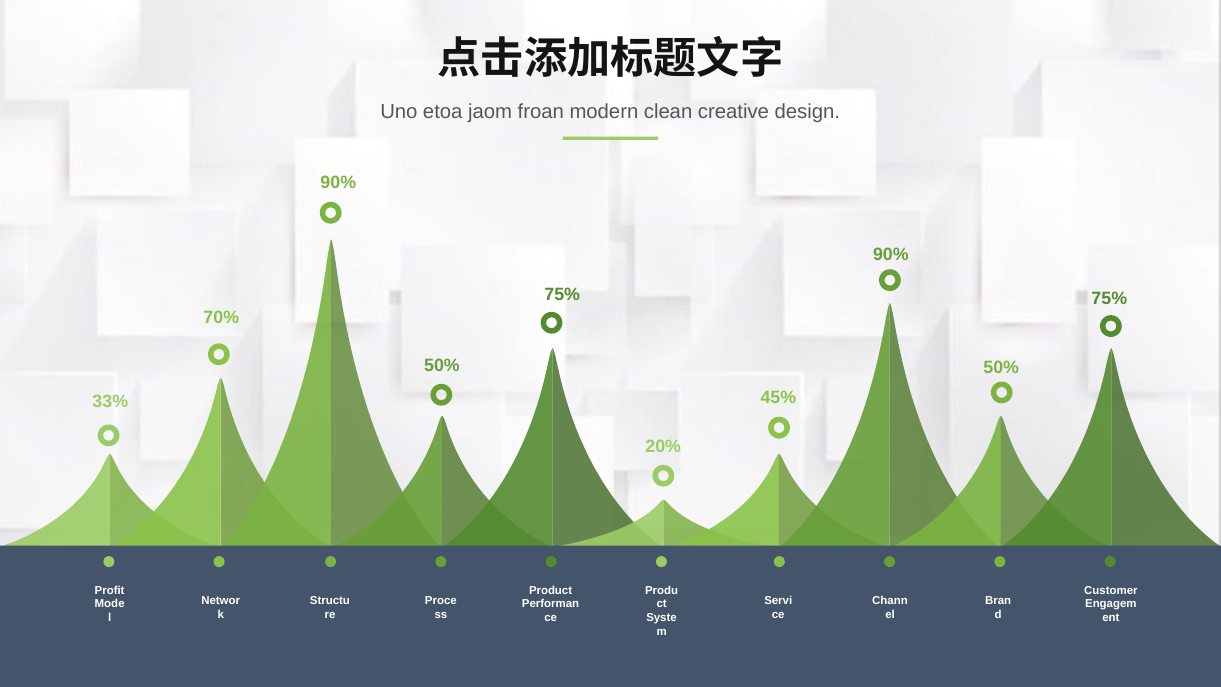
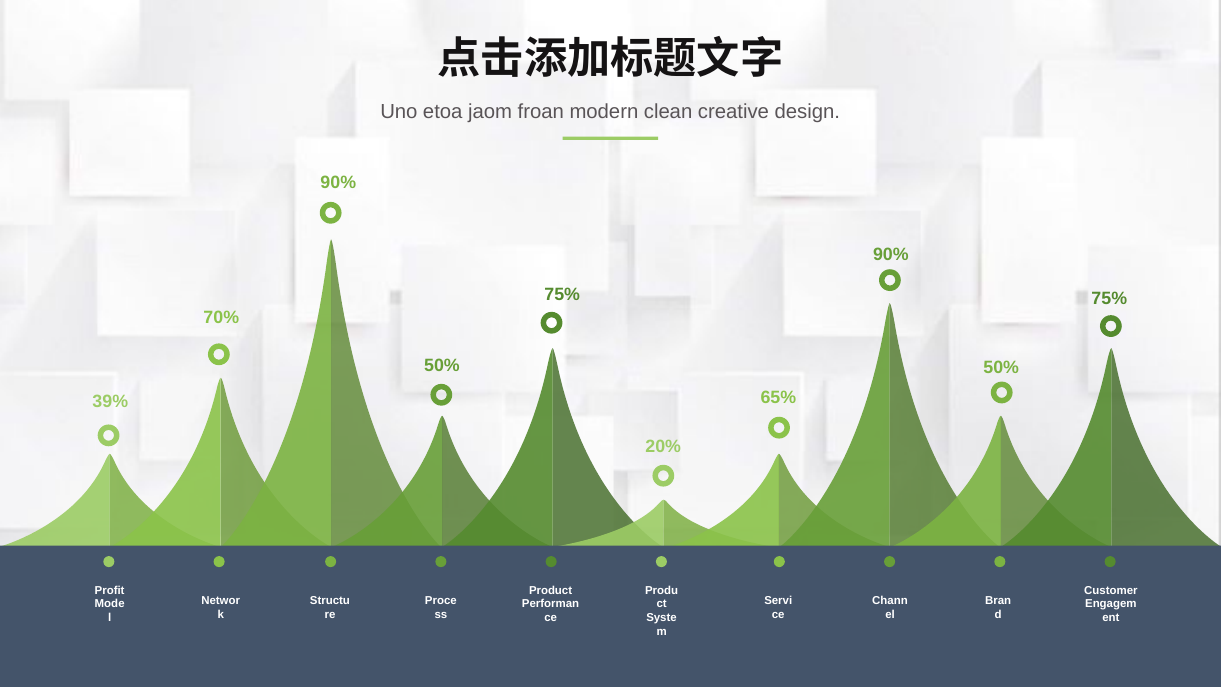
45%: 45% -> 65%
33%: 33% -> 39%
